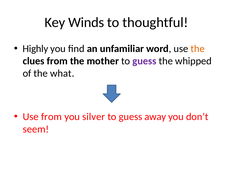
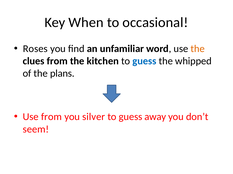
Winds: Winds -> When
thoughtful: thoughtful -> occasional
Highly: Highly -> Roses
mother: mother -> kitchen
guess at (144, 61) colour: purple -> blue
what: what -> plans
